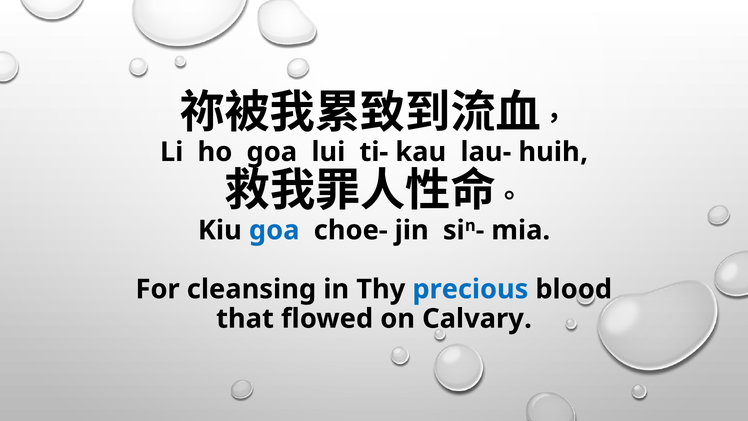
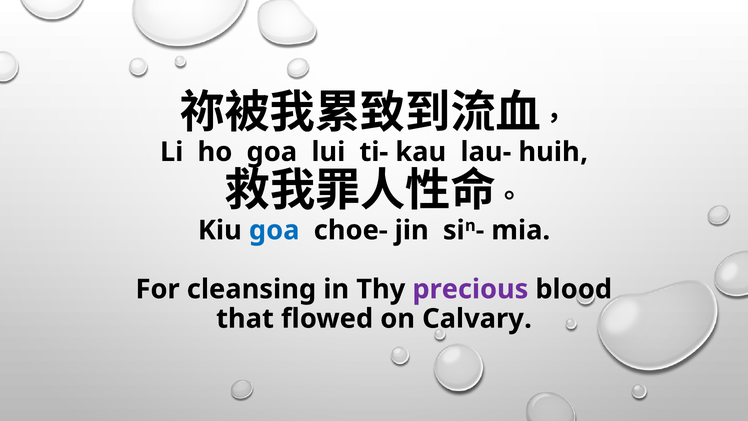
precious colour: blue -> purple
